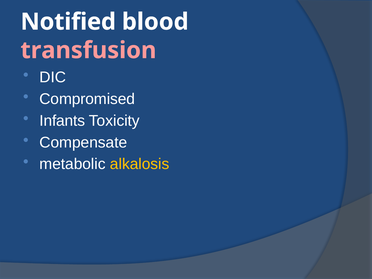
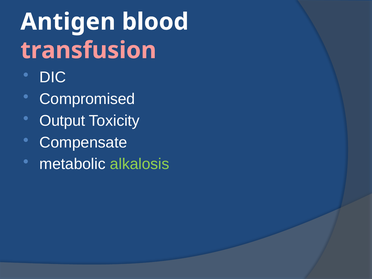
Notified: Notified -> Antigen
Infants: Infants -> Output
alkalosis colour: yellow -> light green
